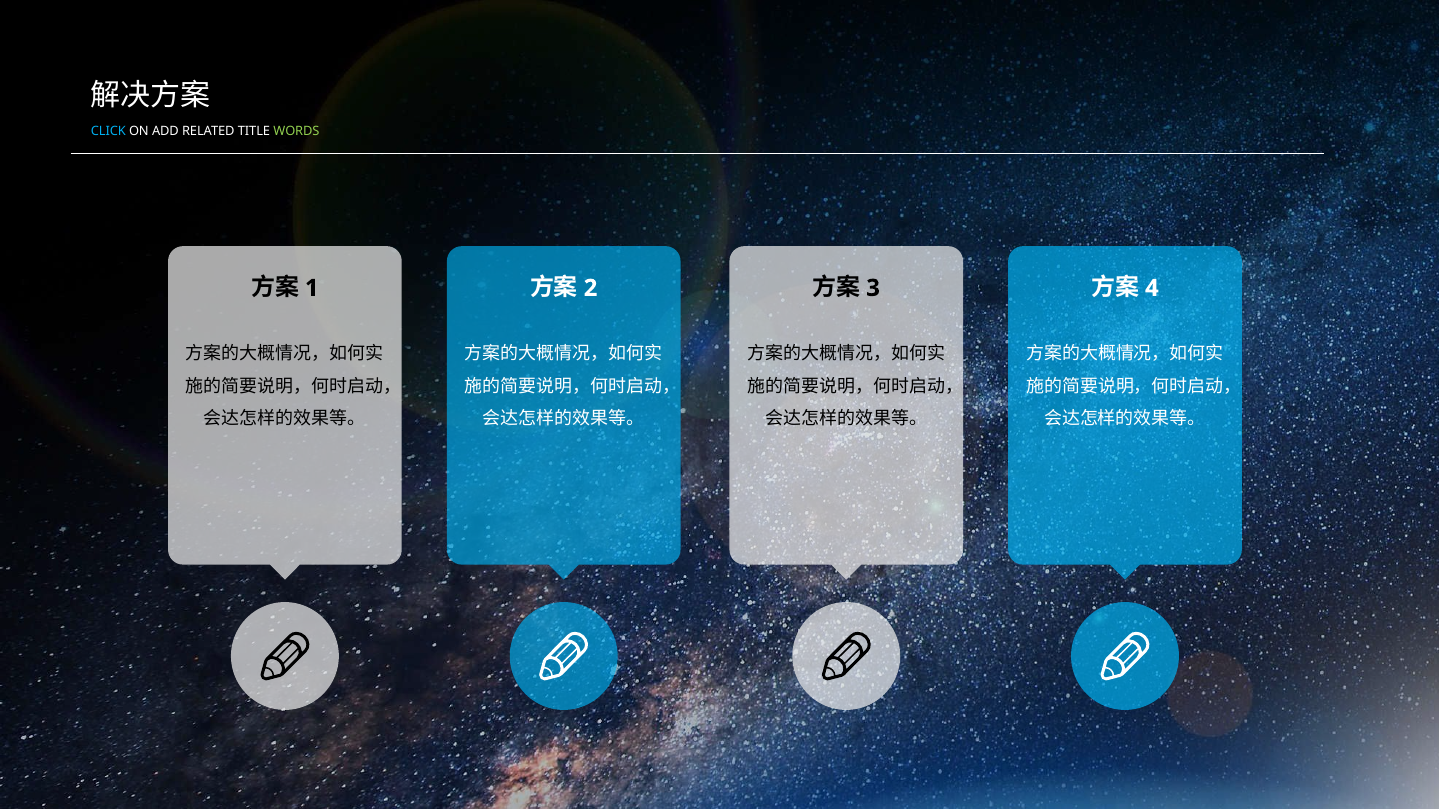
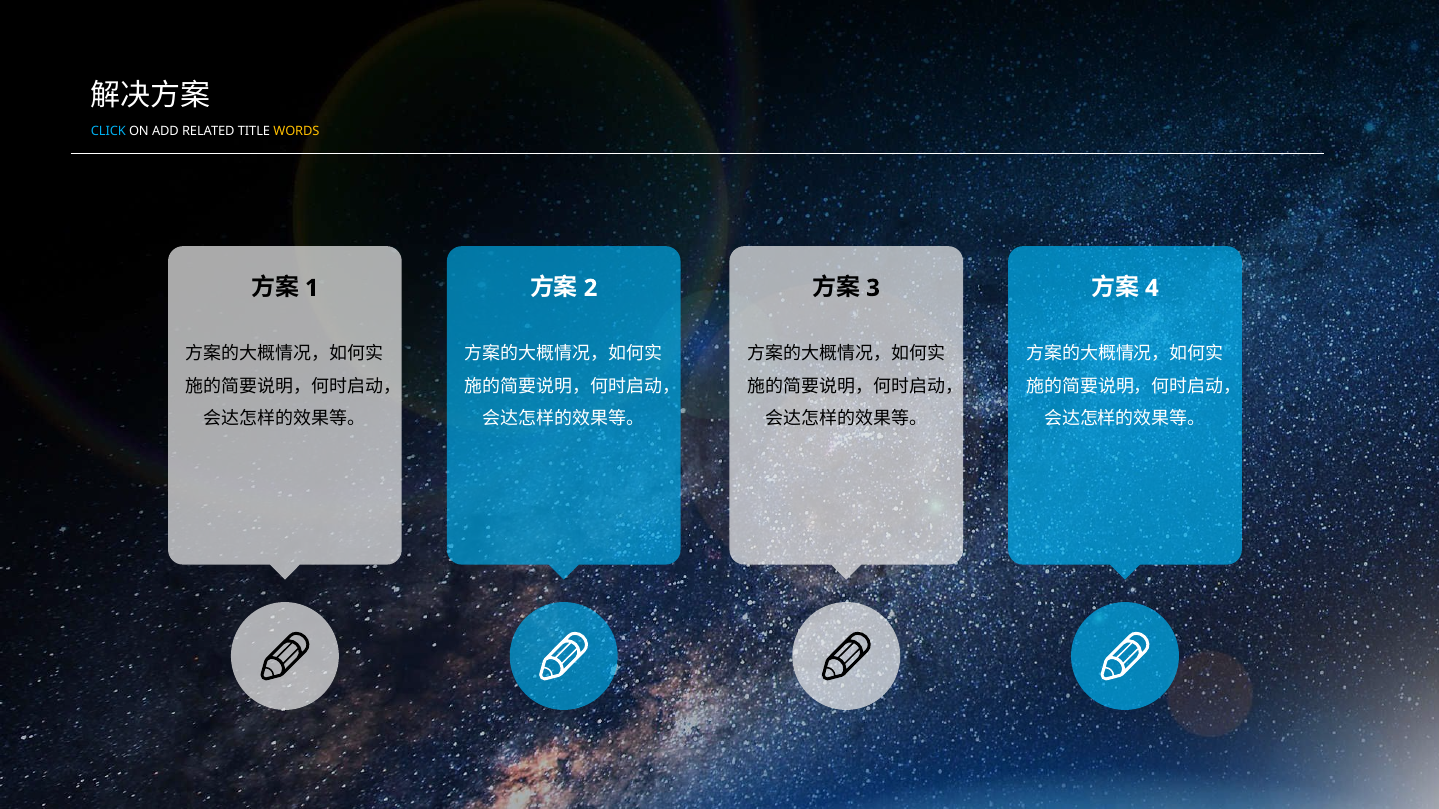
WORDS colour: light green -> yellow
